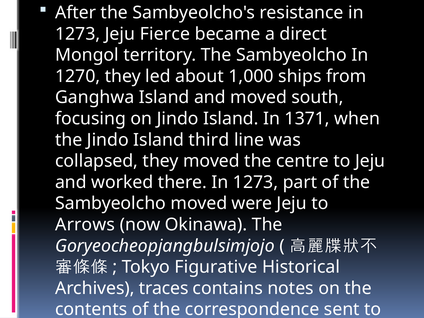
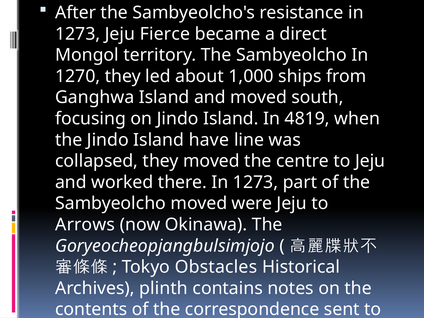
1371: 1371 -> 4819
third: third -> have
Figurative: Figurative -> Obstacles
traces: traces -> plinth
